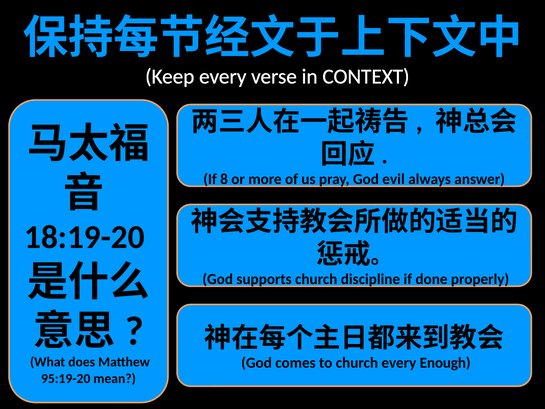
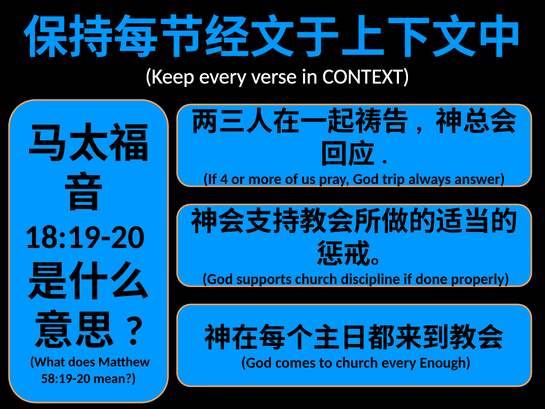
8: 8 -> 4
evil: evil -> trip
95:19-20: 95:19-20 -> 58:19-20
